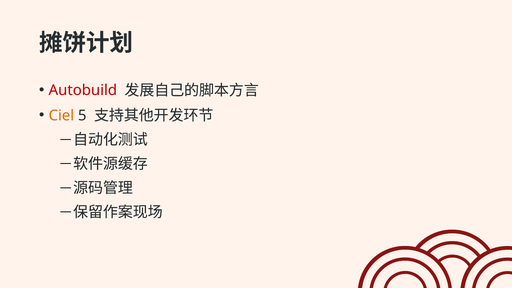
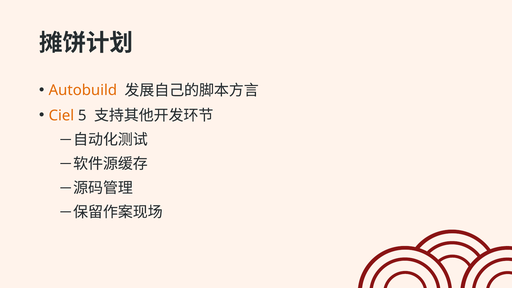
Autobuild colour: red -> orange
